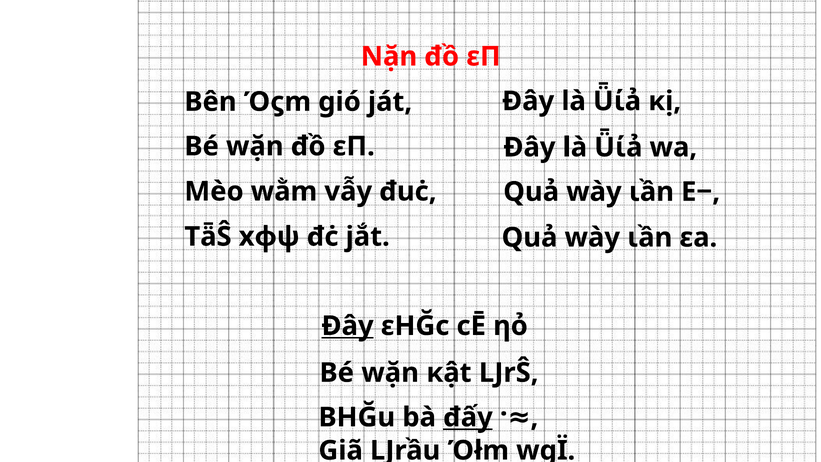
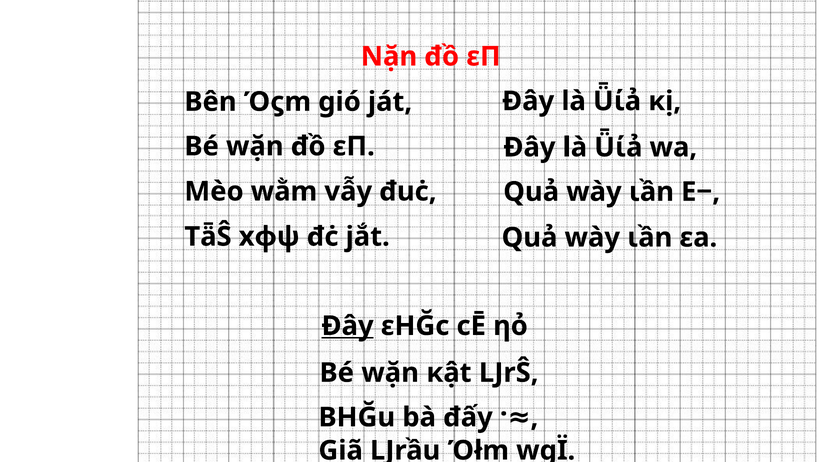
đấy underline: present -> none
